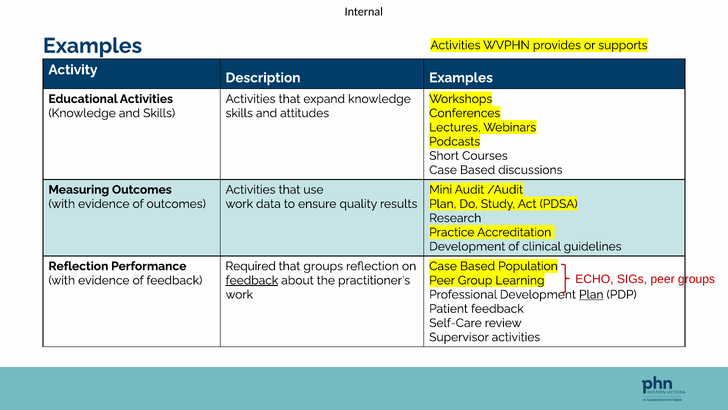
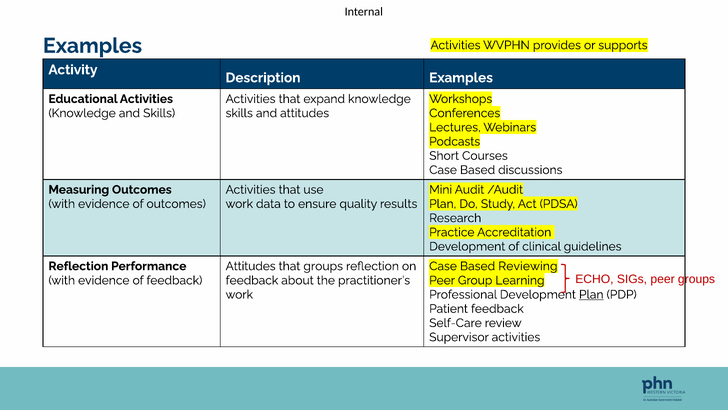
Required at (251, 266): Required -> Attitudes
Population: Population -> Reviewing
feedback at (252, 280) underline: present -> none
